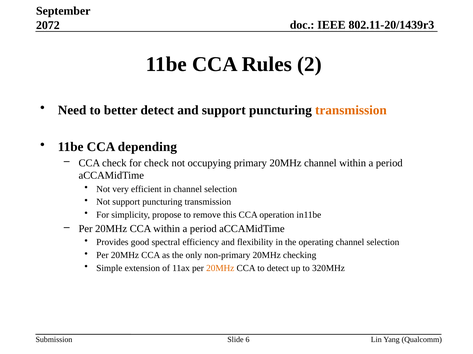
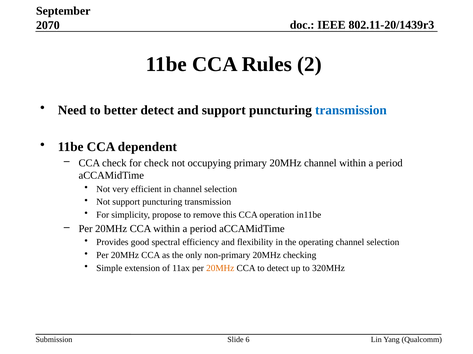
2072: 2072 -> 2070
transmission at (351, 110) colour: orange -> blue
depending: depending -> dependent
